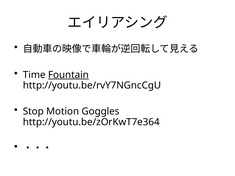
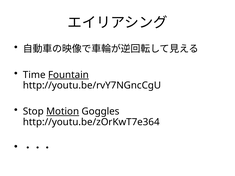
Motion underline: none -> present
